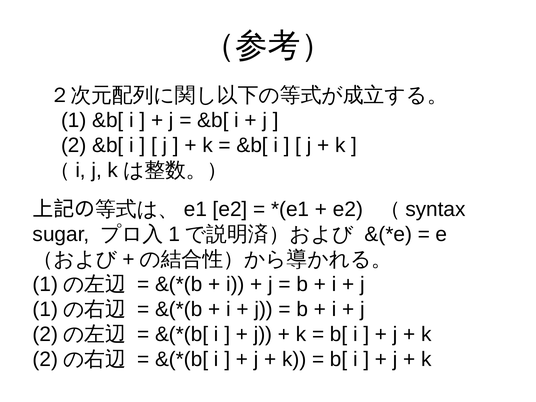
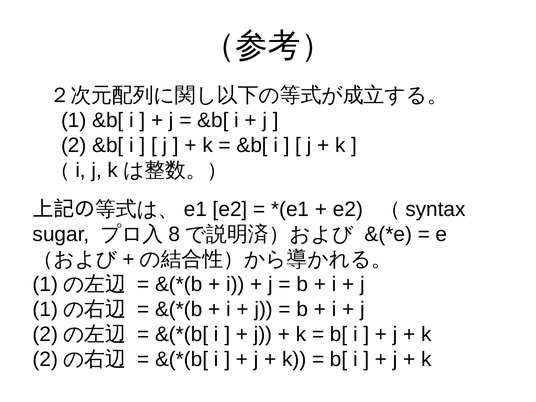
1 at (174, 234): 1 -> 8
